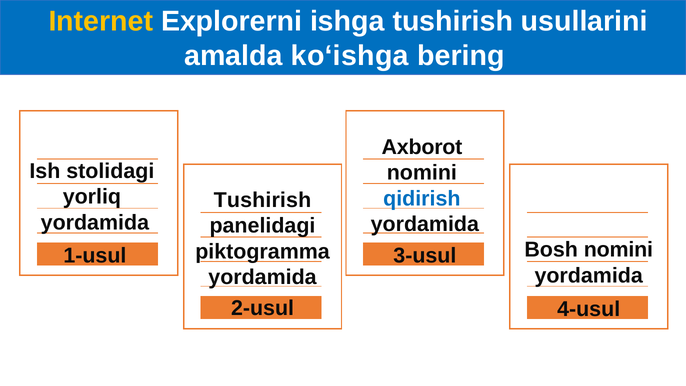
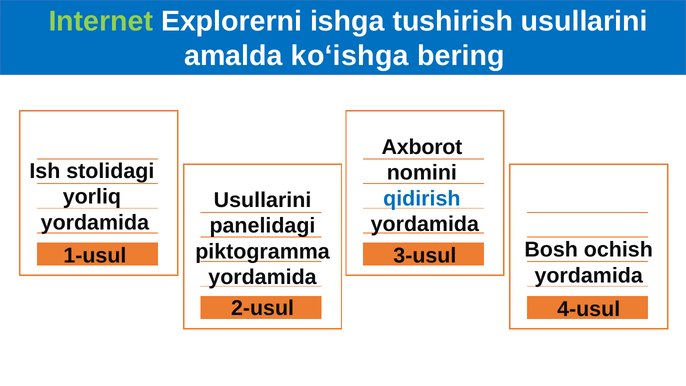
Internet colour: yellow -> light green
Tushirish at (262, 200): Tushirish -> Usullarini
Bosh nomini: nomini -> ochish
